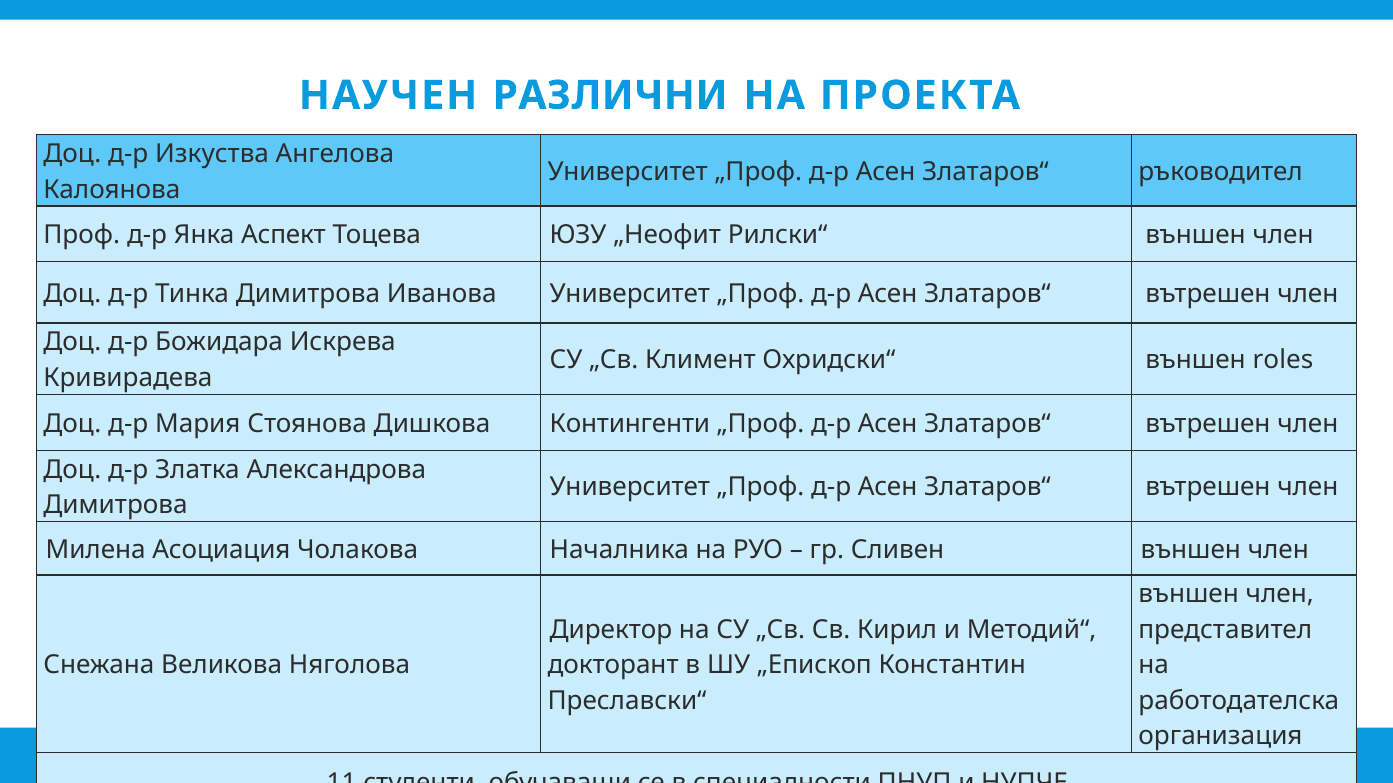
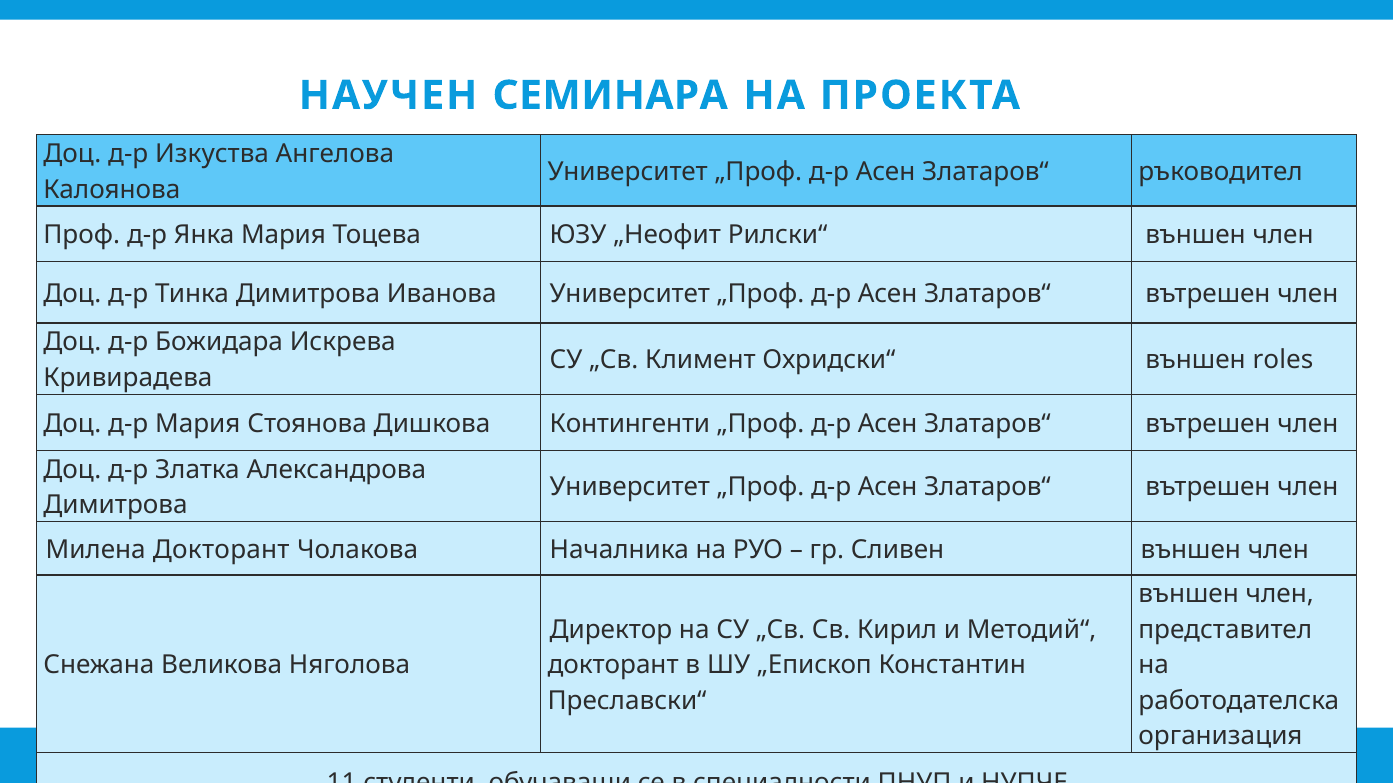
РАЗЛИЧНИ: РАЗЛИЧНИ -> СЕМИНАРА
Янка Аспект: Аспект -> Мария
Милена Асоциация: Асоциация -> Докторант
